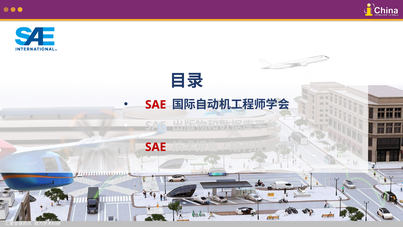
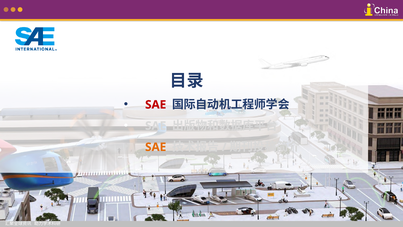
SAE at (156, 147) colour: red -> orange
